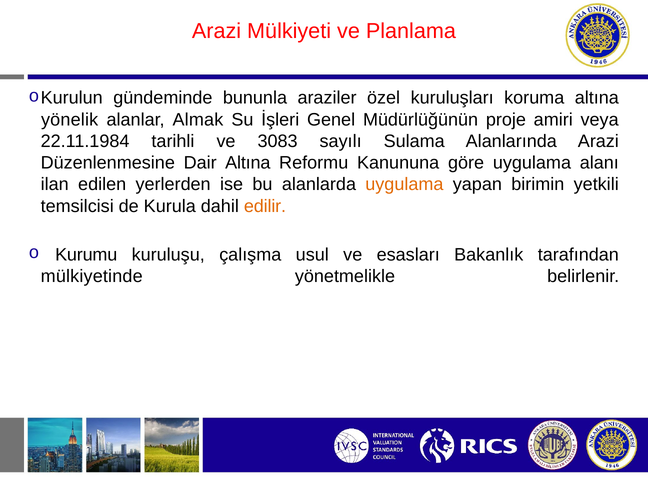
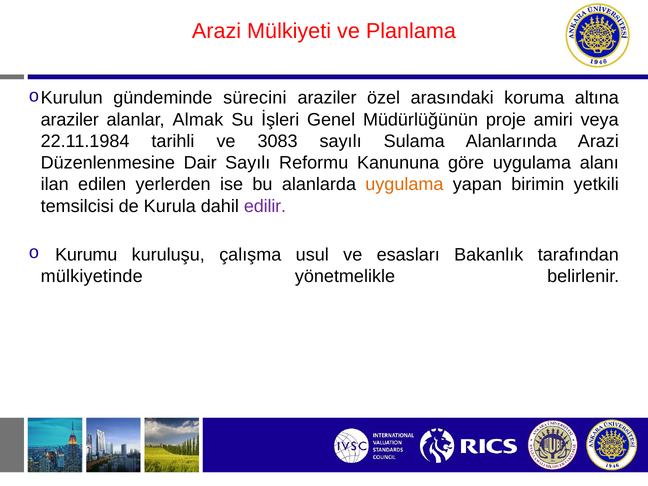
bununla: bununla -> sürecini
kuruluşları: kuruluşları -> arasındaki
yönelik at (70, 120): yönelik -> araziler
Dair Altına: Altına -> Sayılı
edilir colour: orange -> purple
